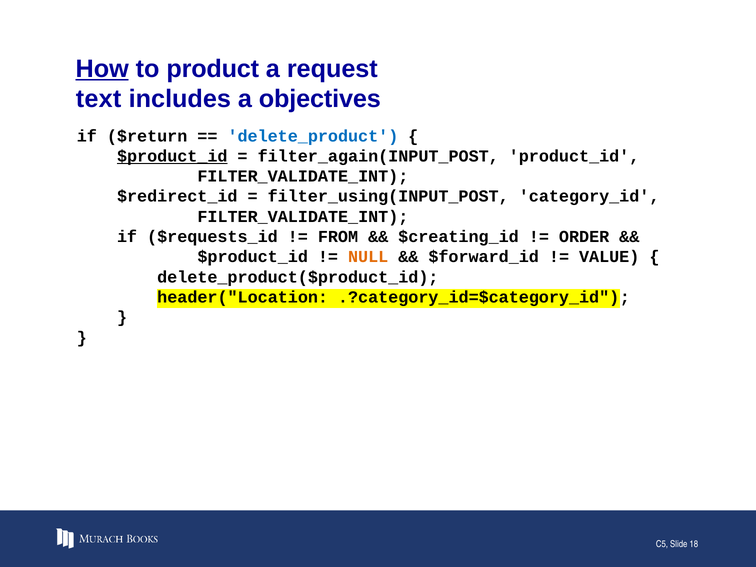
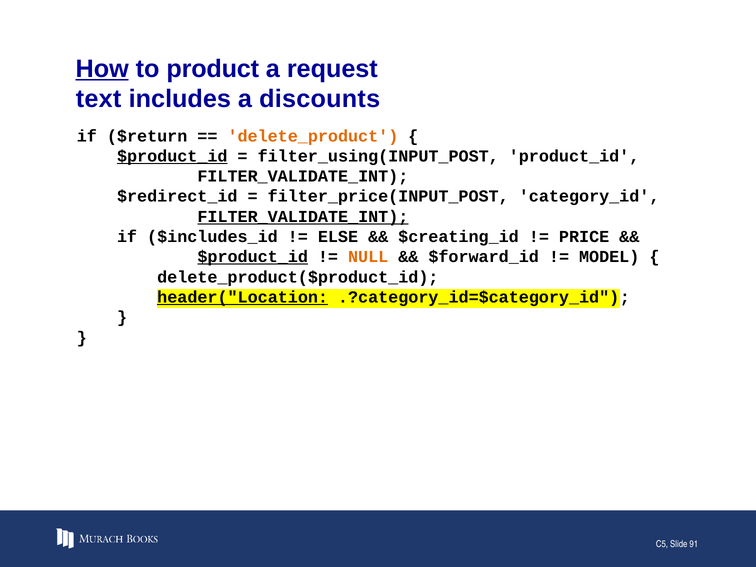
objectives: objectives -> discounts
delete_product colour: blue -> orange
filter_again(INPUT_POST: filter_again(INPUT_POST -> filter_using(INPUT_POST
filter_using(INPUT_POST: filter_using(INPUT_POST -> filter_price(INPUT_POST
FILTER_VALIDATE_INT at (303, 217) underline: none -> present
$requests_id: $requests_id -> $includes_id
FROM: FROM -> ELSE
ORDER: ORDER -> PRICE
$product_id at (253, 257) underline: none -> present
VALUE: VALUE -> MODEL
header("Location underline: none -> present
18: 18 -> 91
